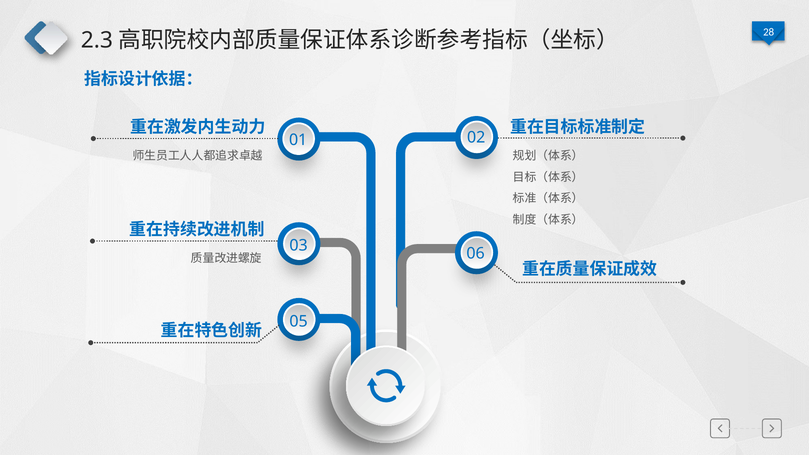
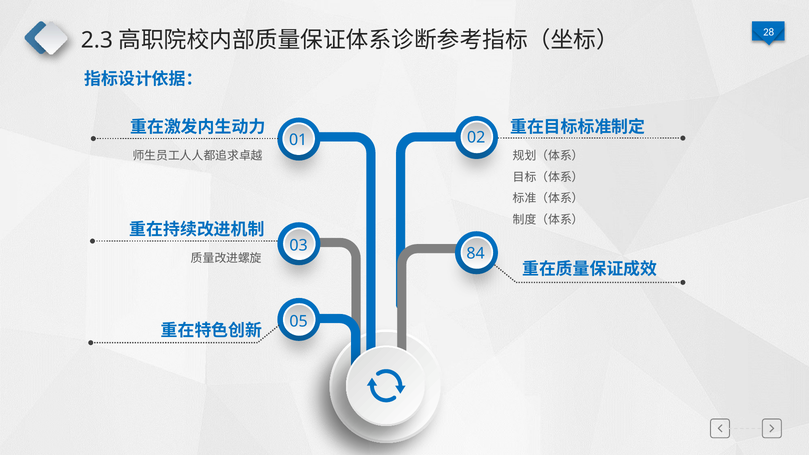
06: 06 -> 84
